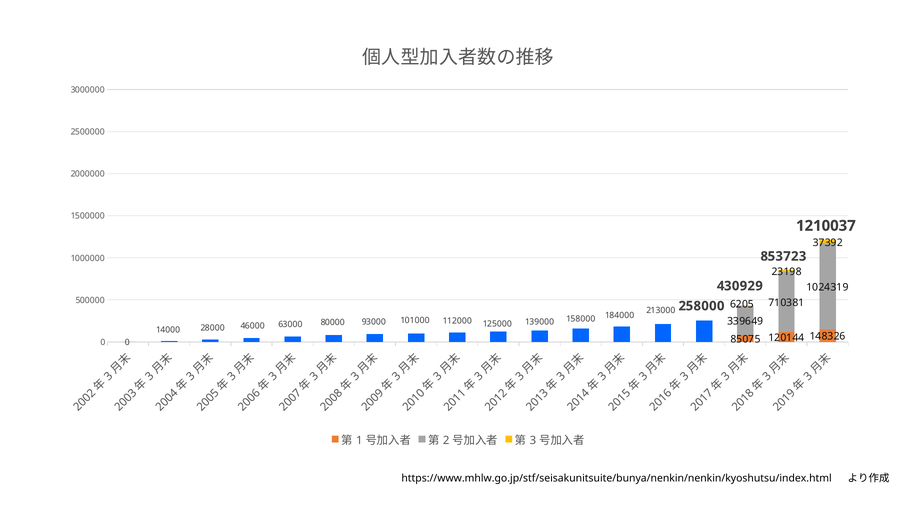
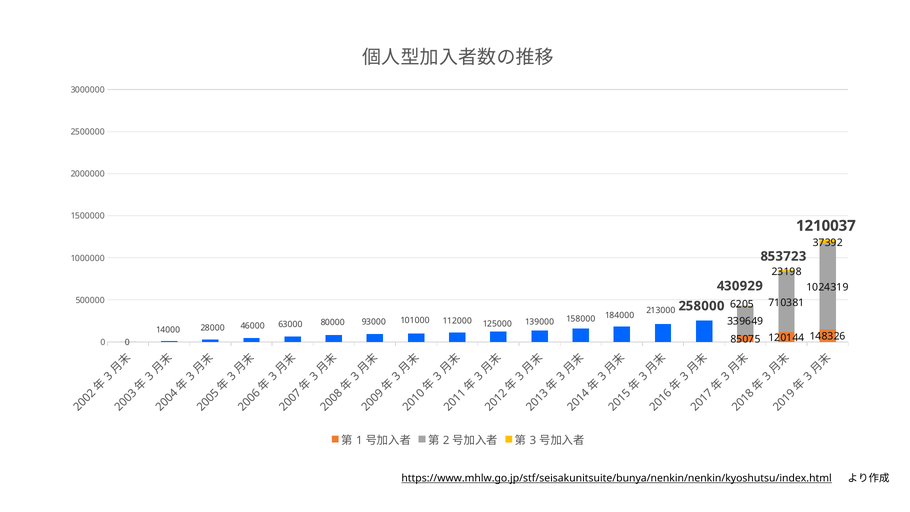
https://www.mhlw.go.jp/stf/seisakunitsuite/bunya/nenkin/nenkin/kyoshutsu/index.html underline: none -> present
